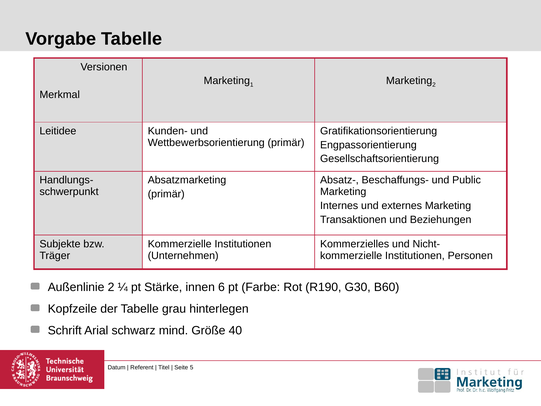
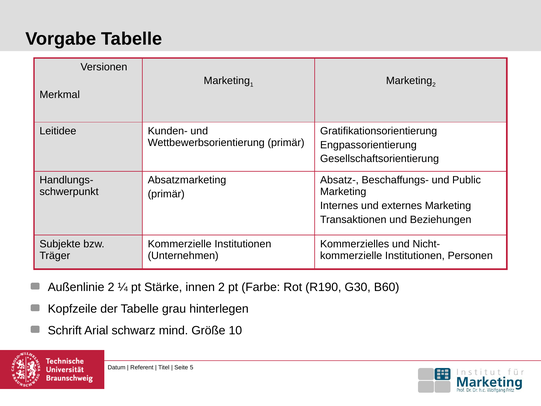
innen 6: 6 -> 2
40: 40 -> 10
